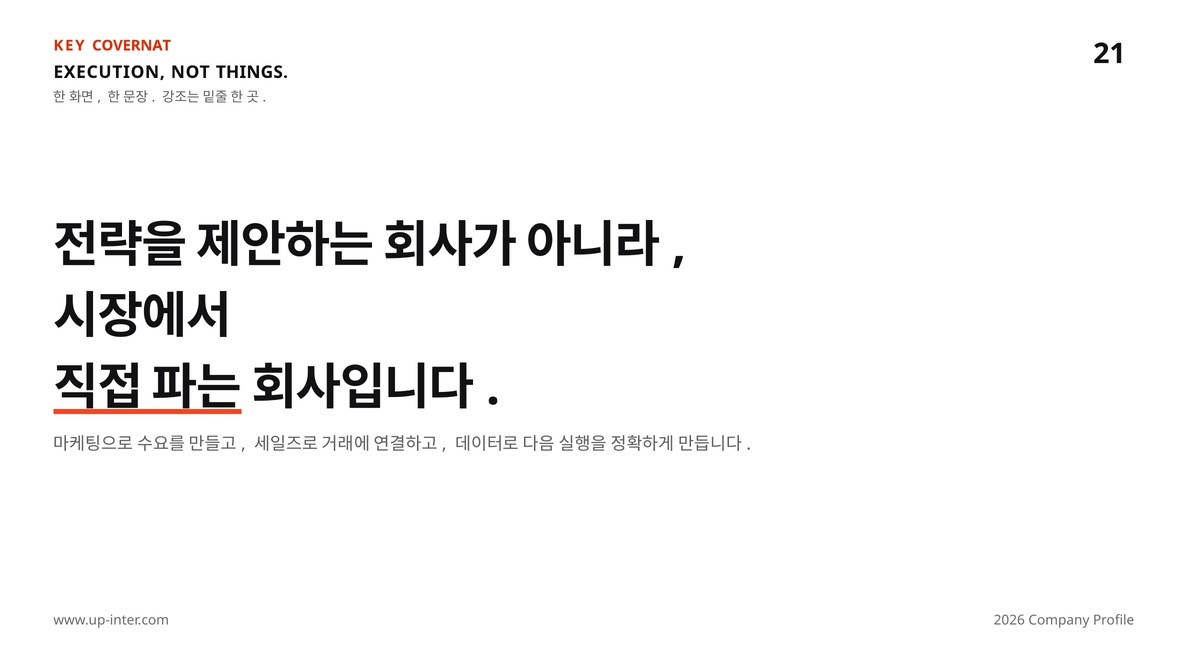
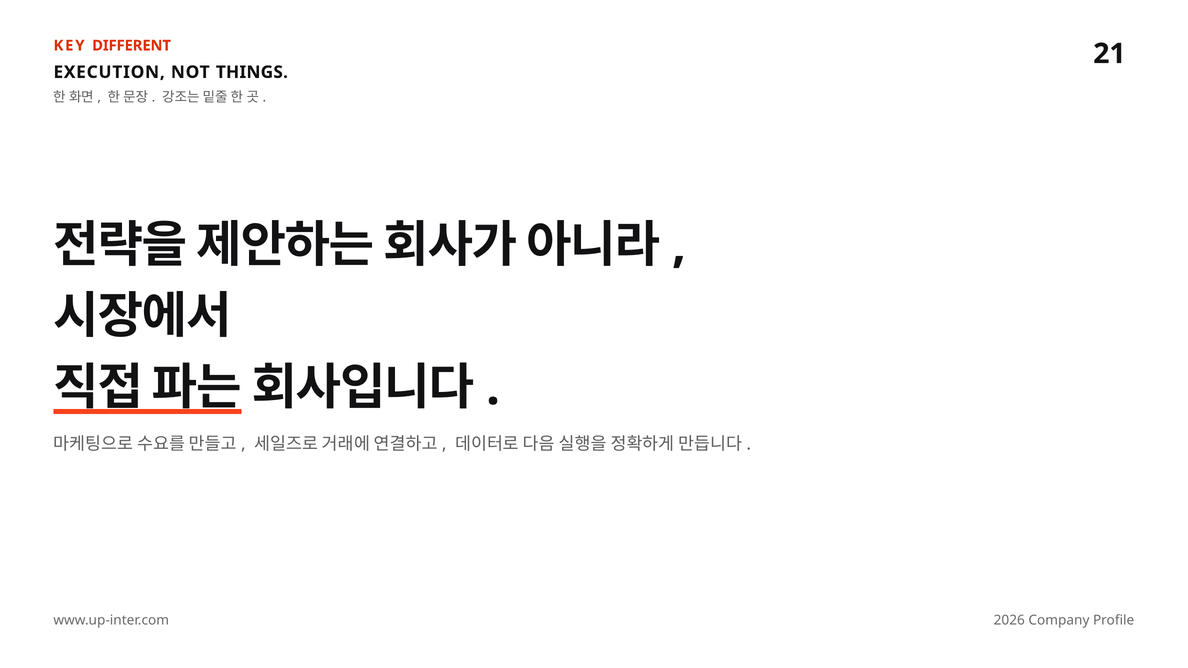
COVERNAT: COVERNAT -> DIFFERENT
